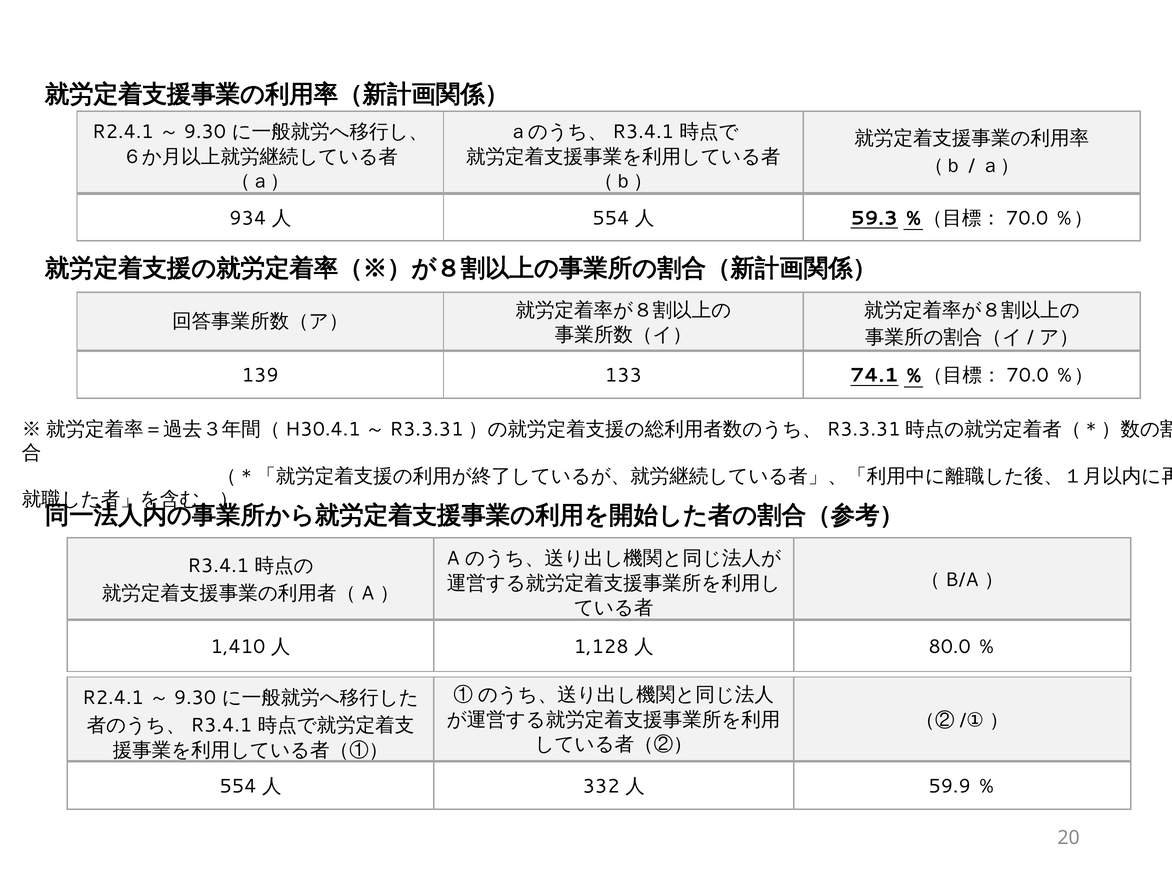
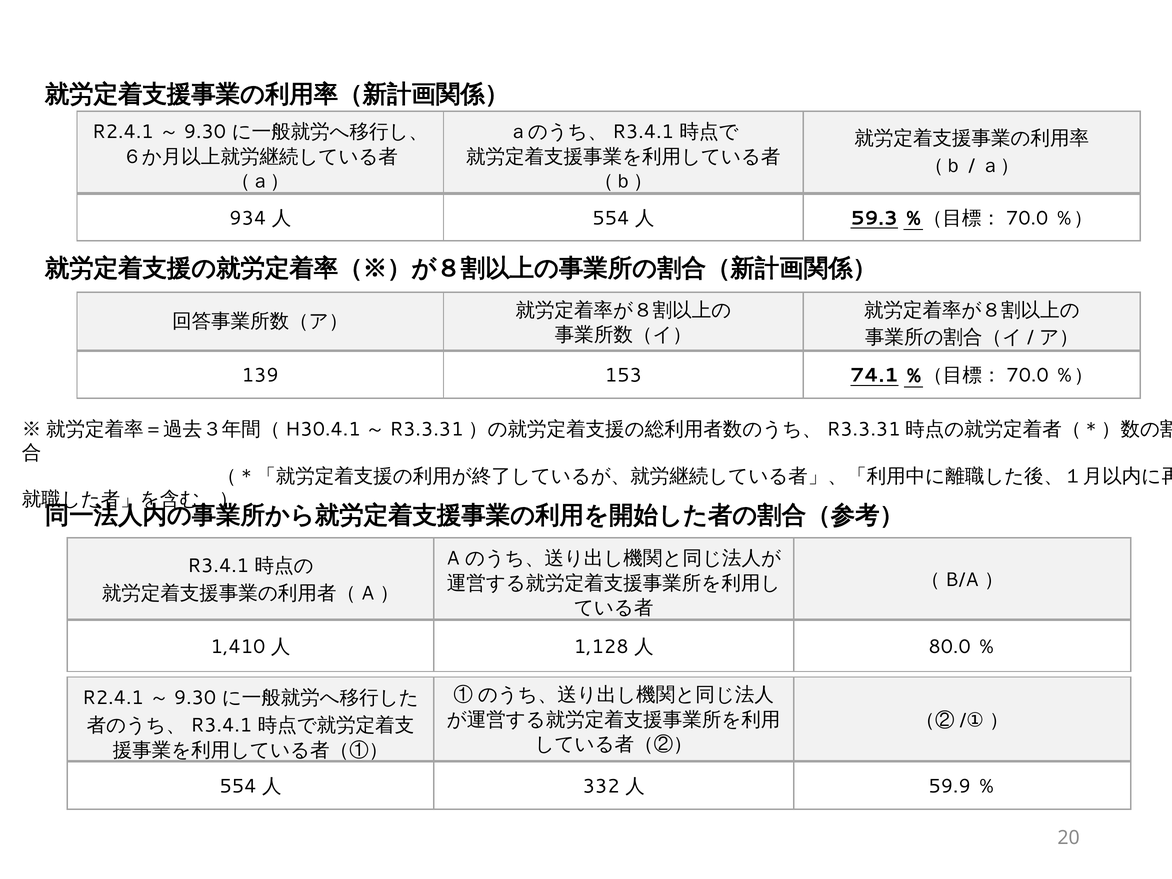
133: 133 -> 153
